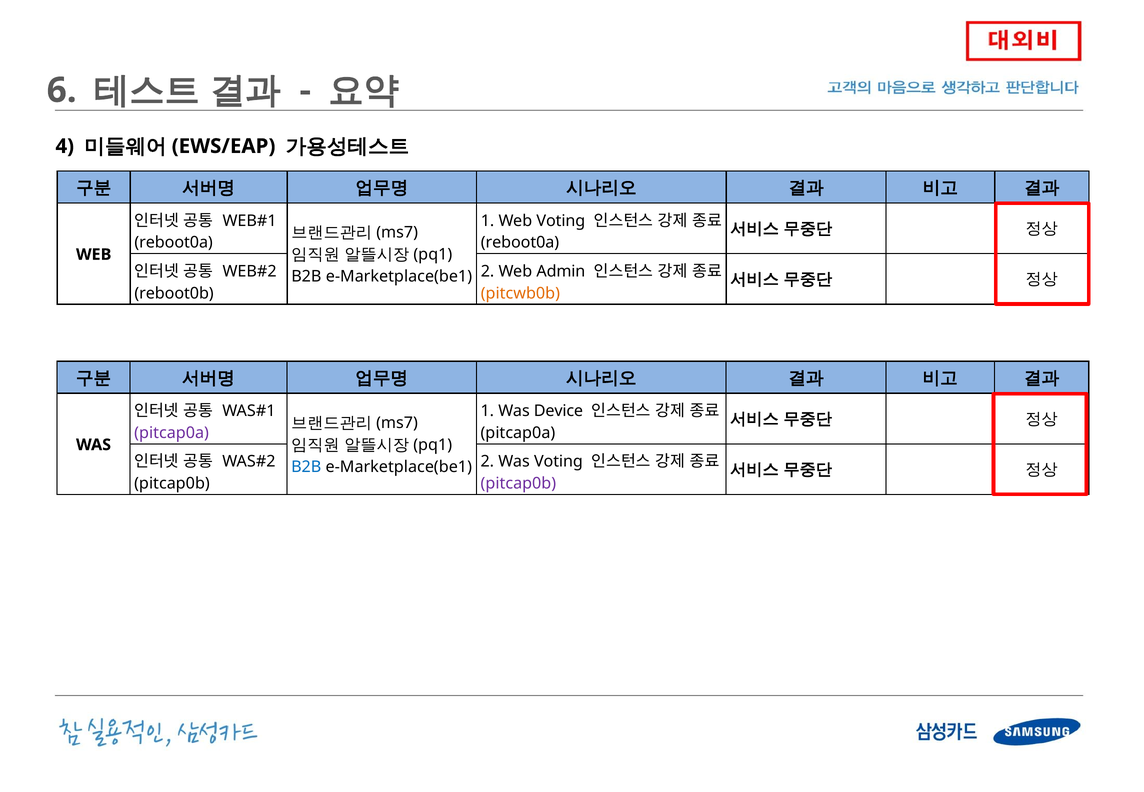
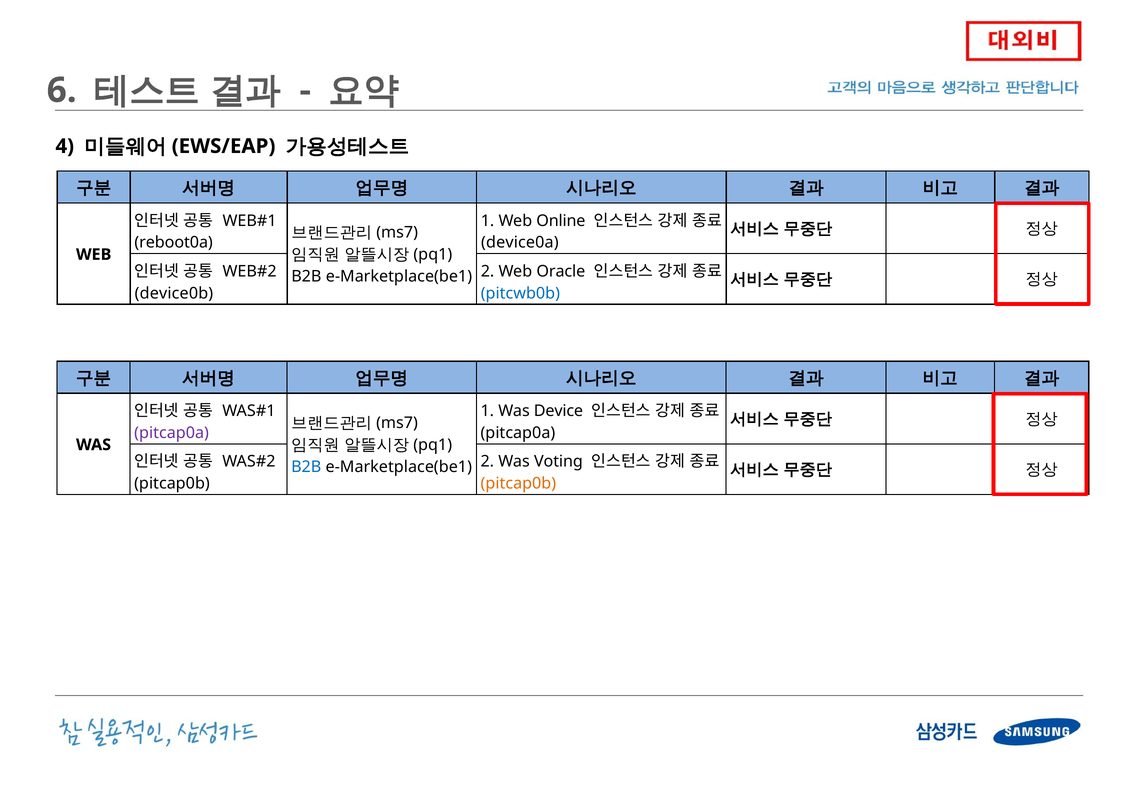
Web Voting: Voting -> Online
reboot0a at (520, 243): reboot0a -> device0a
Admin: Admin -> Oracle
reboot0b: reboot0b -> device0b
pitcwb0b colour: orange -> blue
pitcap0b at (518, 484) colour: purple -> orange
